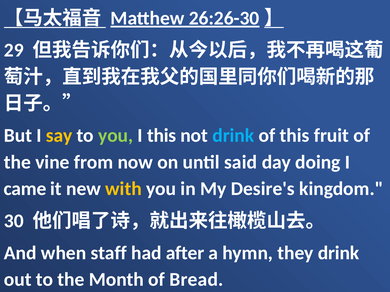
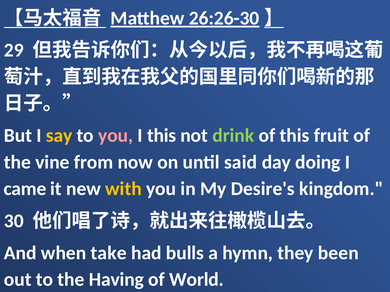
you at (116, 136) colour: light green -> pink
drink at (233, 136) colour: light blue -> light green
staff: staff -> take
after: after -> bulls
they drink: drink -> been
Month: Month -> Having
Bread: Bread -> World
